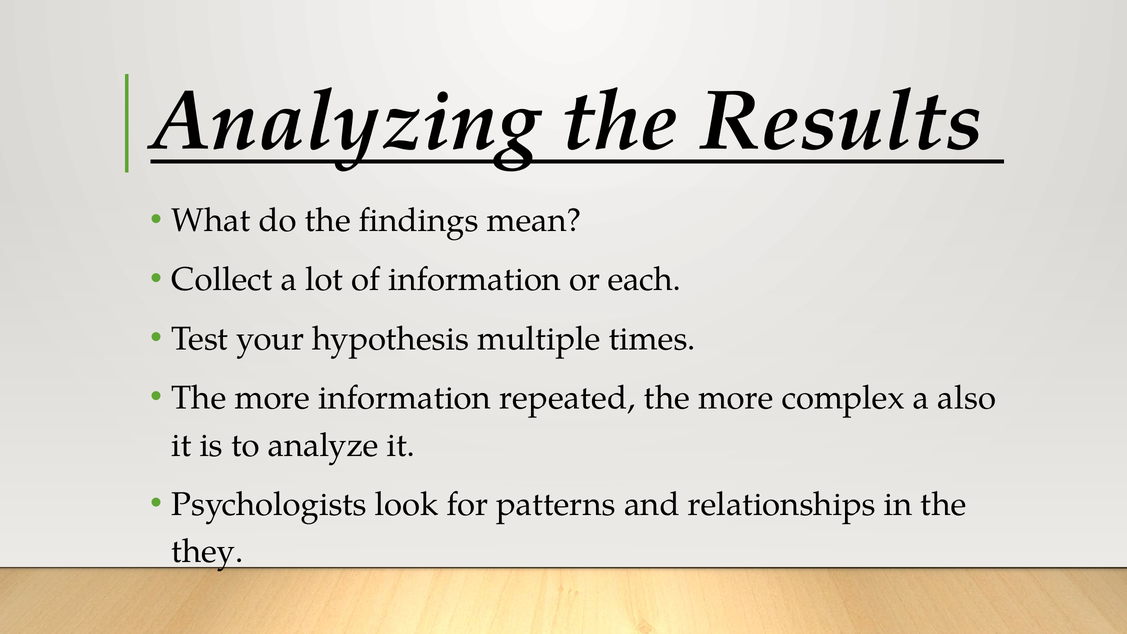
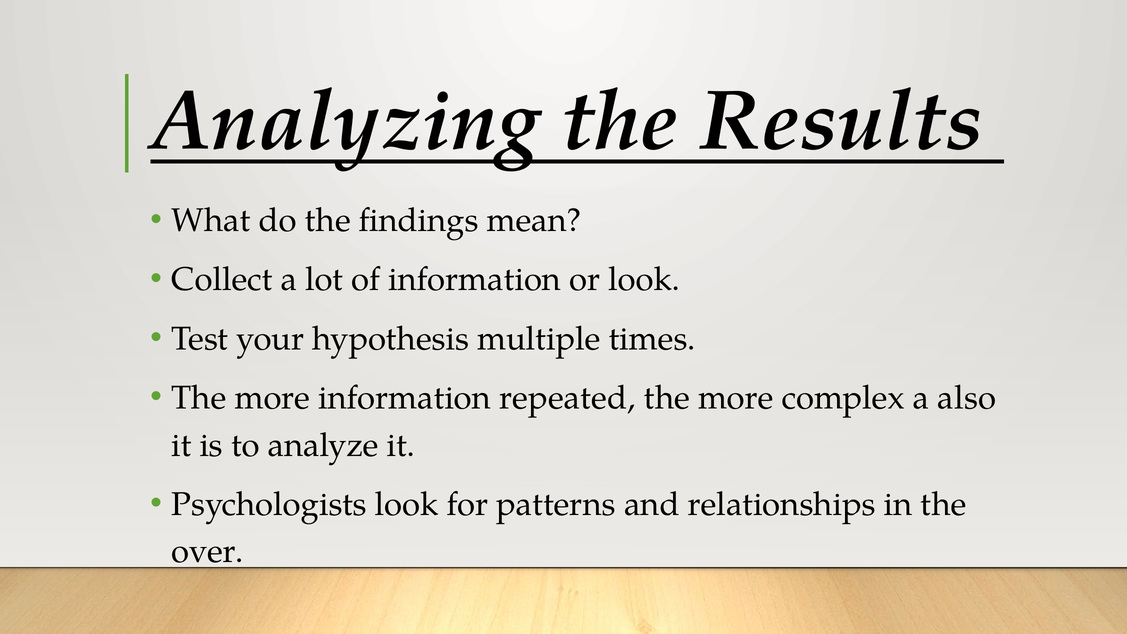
or each: each -> look
they: they -> over
